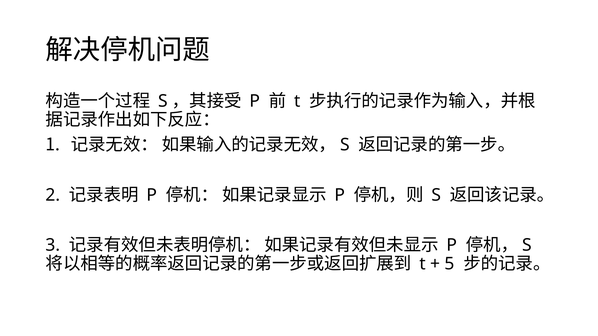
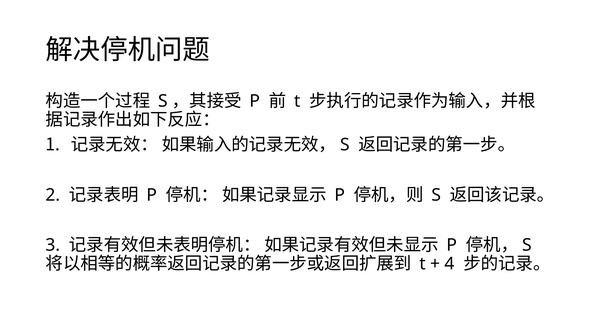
5: 5 -> 4
